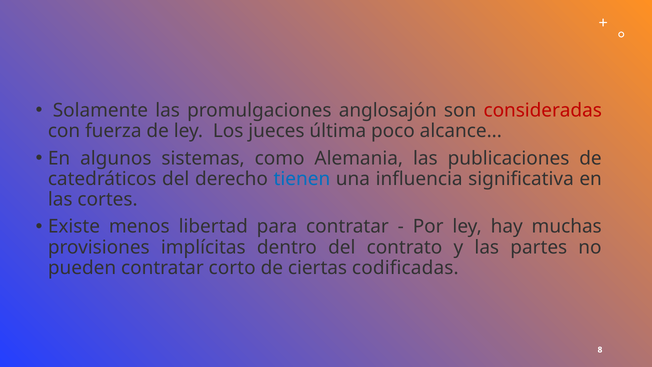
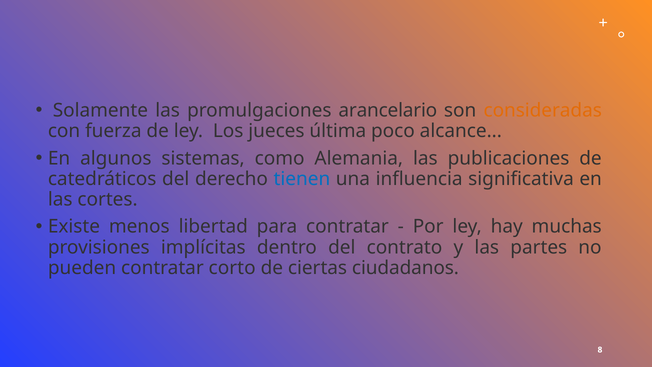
anglosajón: anglosajón -> arancelario
consideradas colour: red -> orange
codificadas: codificadas -> ciudadanos
